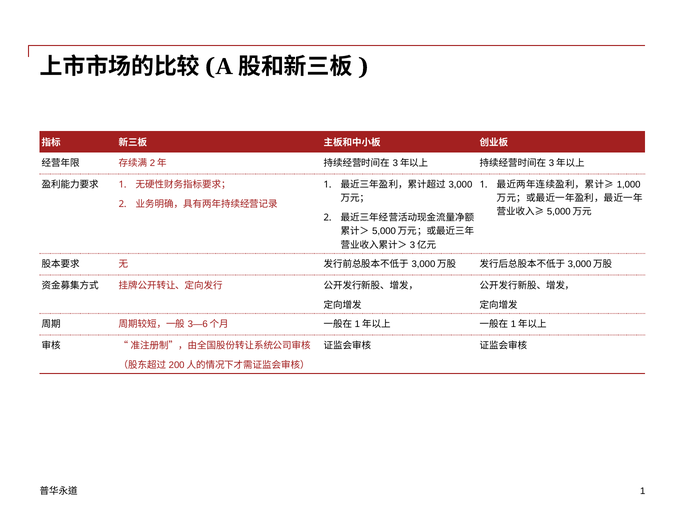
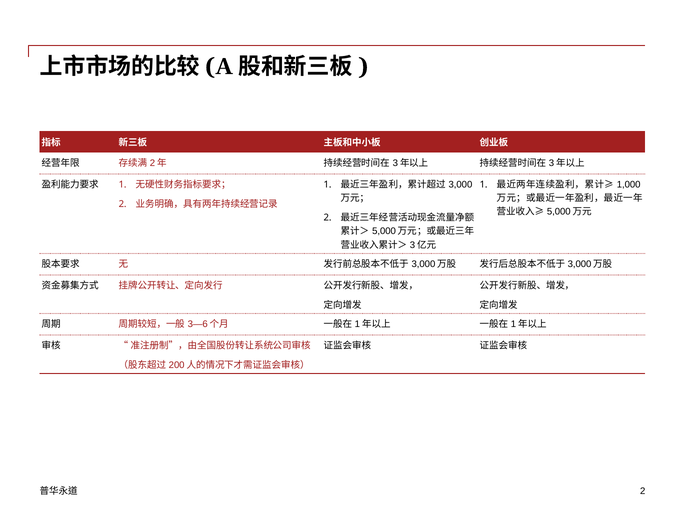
1 at (643, 492): 1 -> 2
